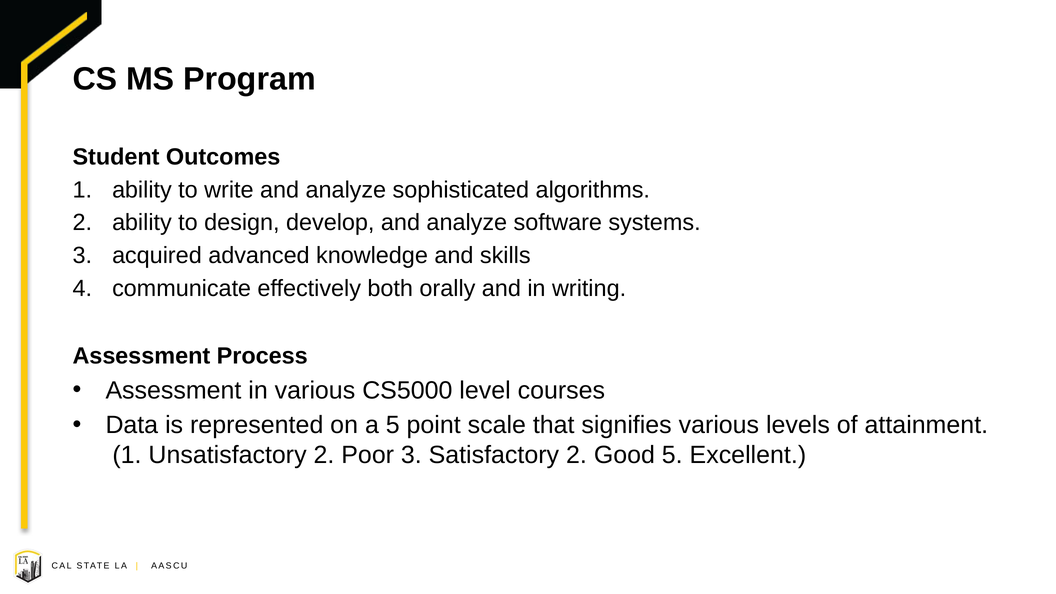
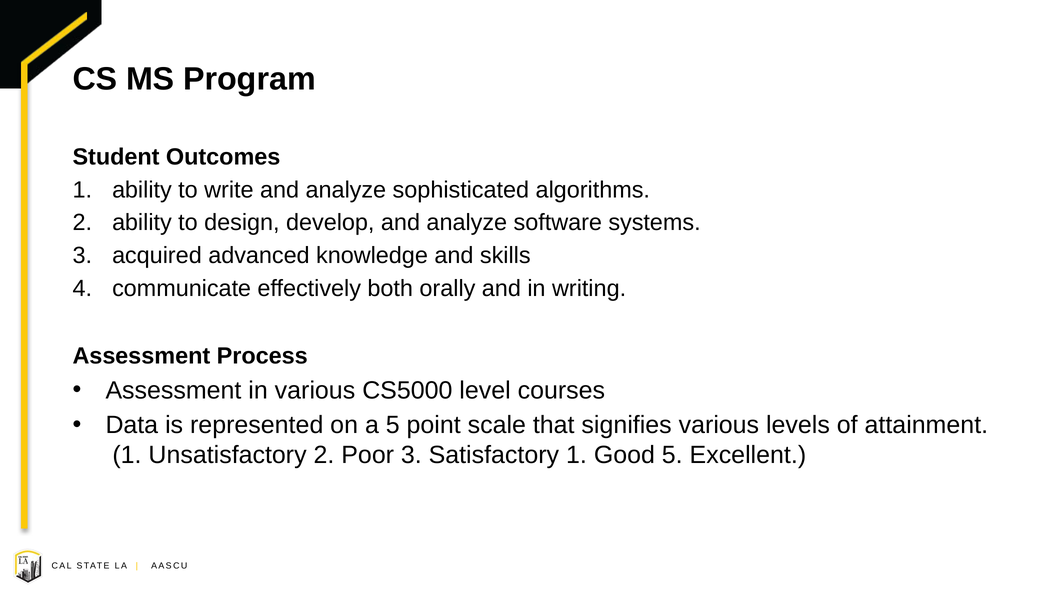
Satisfactory 2: 2 -> 1
